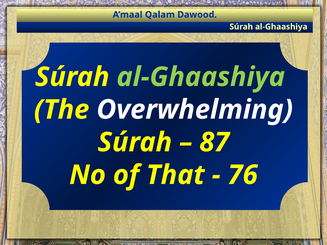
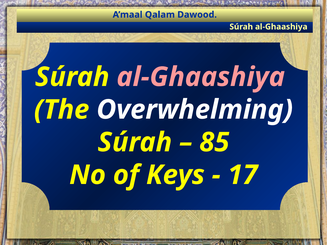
al-Ghaashiya at (201, 77) colour: light green -> pink
87: 87 -> 85
That: That -> Keys
76: 76 -> 17
